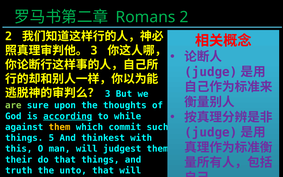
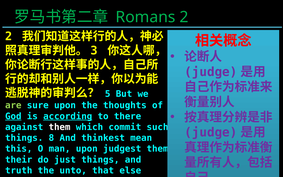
3: 3 -> 5
God at (13, 116) underline: none -> present
while: while -> there
them at (60, 127) colour: yellow -> white
5: 5 -> 8
with: with -> mean
man will: will -> upon
do that: that -> just
that will: will -> else
